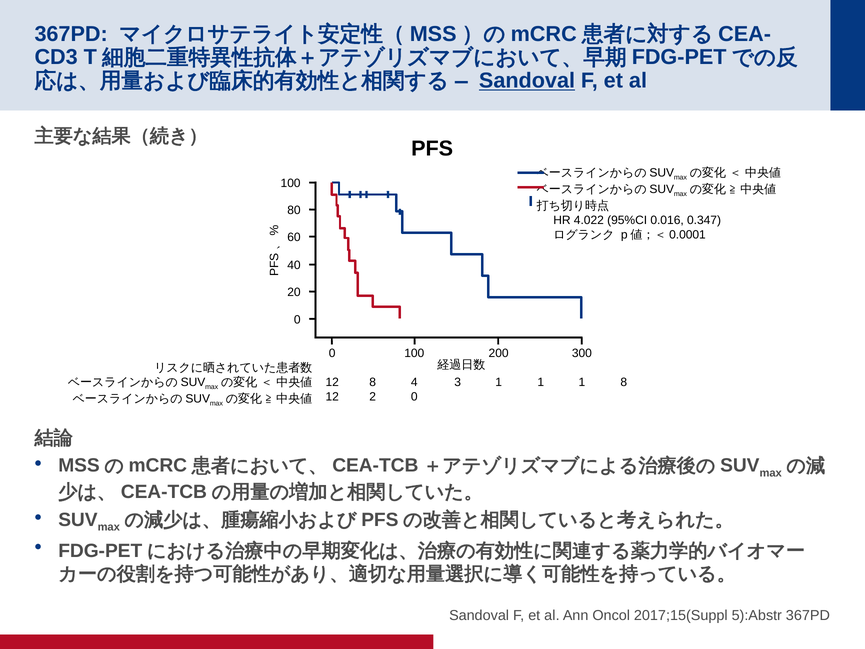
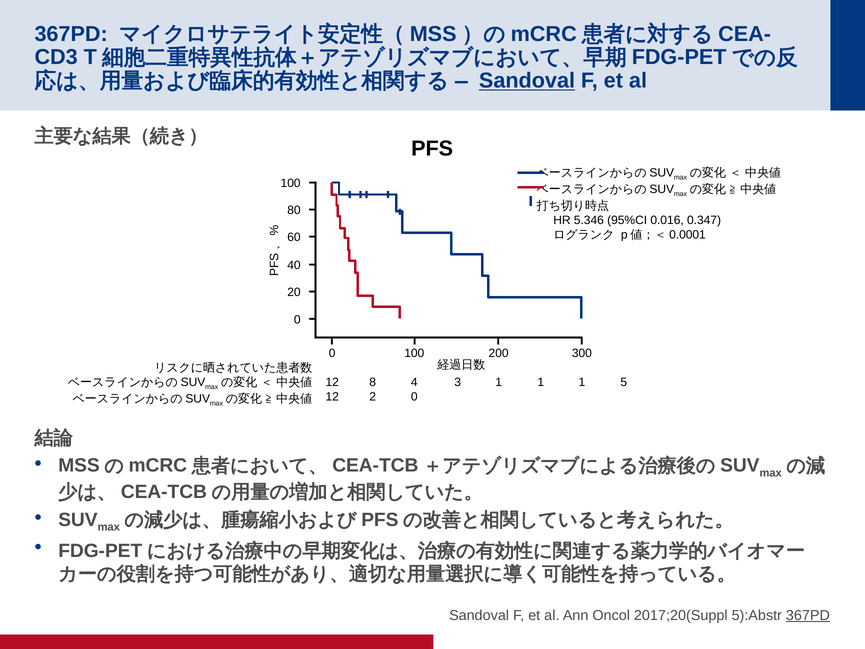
4.022: 4.022 -> 5.346
1 8: 8 -> 5
2017;15(Suppl: 2017;15(Suppl -> 2017;20(Suppl
367PD at (808, 615) underline: none -> present
